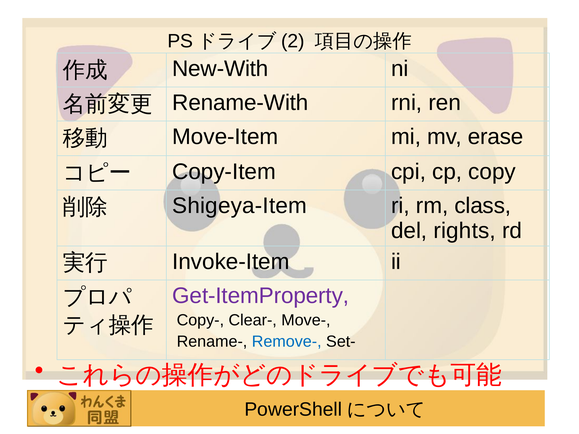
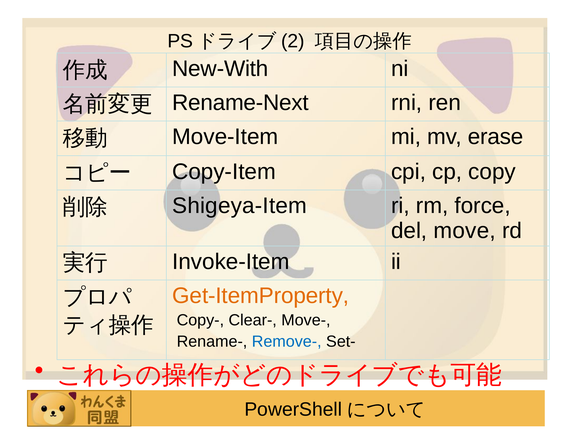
Rename-With: Rename-With -> Rename-Next
class: class -> force
rights: rights -> move
Get-ItemProperty colour: purple -> orange
